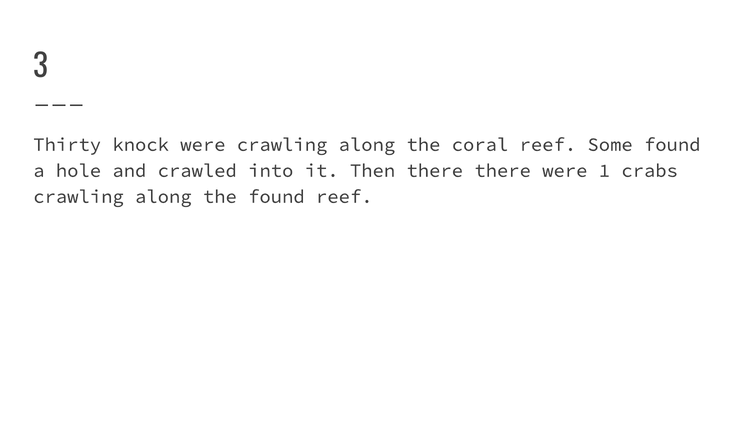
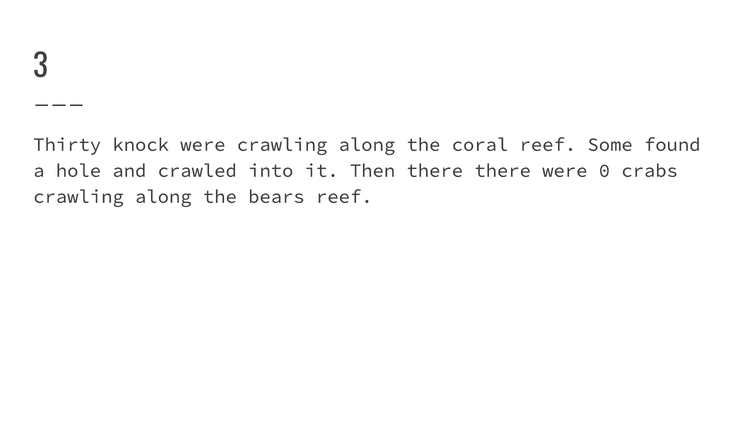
1: 1 -> 0
the found: found -> bears
